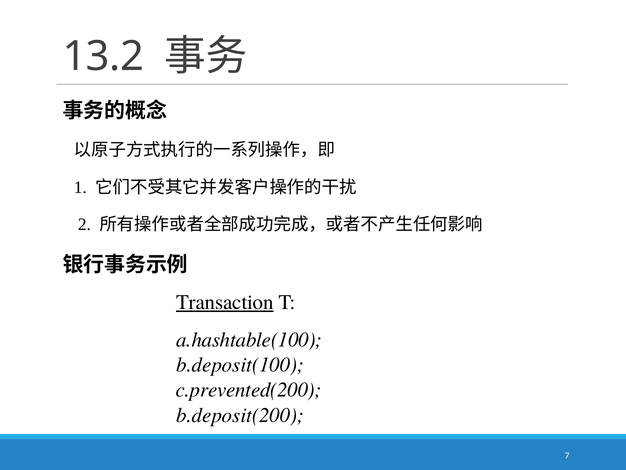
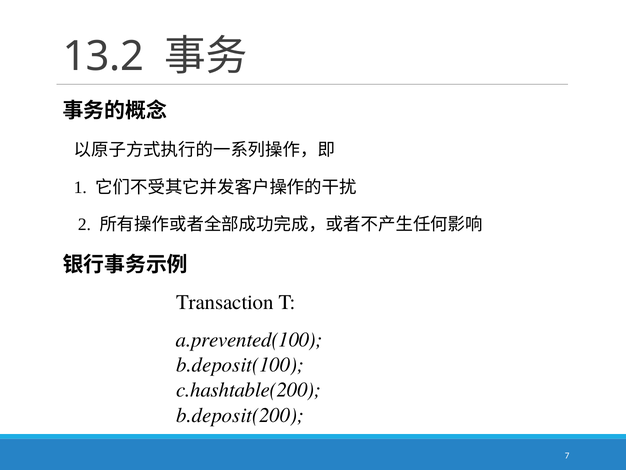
Transaction underline: present -> none
a.hashtable(100: a.hashtable(100 -> a.prevented(100
c.prevented(200: c.prevented(200 -> c.hashtable(200
